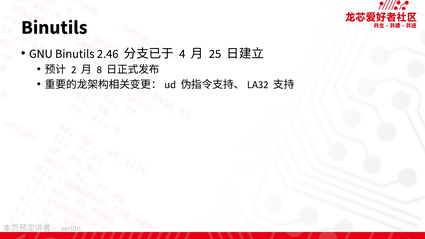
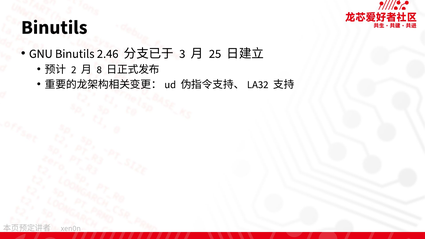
4: 4 -> 3
